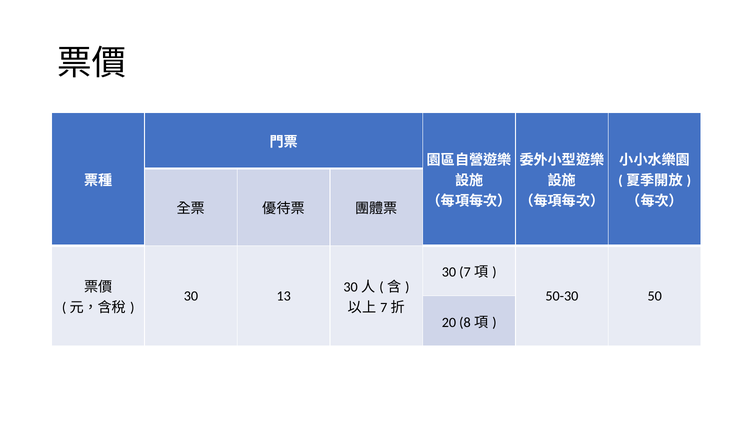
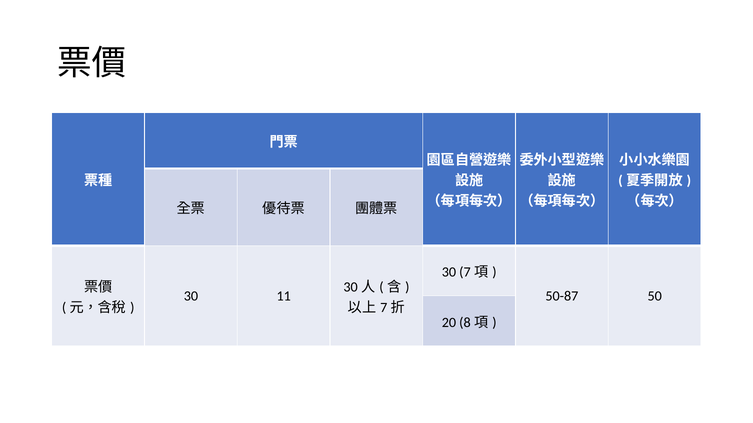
13: 13 -> 11
50-30: 50-30 -> 50-87
